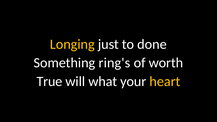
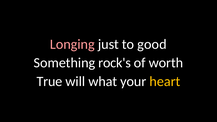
Longing colour: yellow -> pink
done: done -> good
ring's: ring's -> rock's
